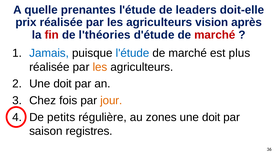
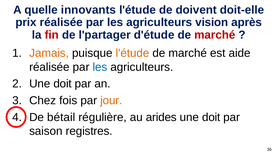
prenantes: prenantes -> innovants
leaders: leaders -> doivent
l'théories: l'théories -> l'partager
Jamais colour: blue -> orange
l'étude at (132, 53) colour: blue -> orange
plus: plus -> aide
les at (100, 67) colour: orange -> blue
petits: petits -> bétail
zones: zones -> arides
